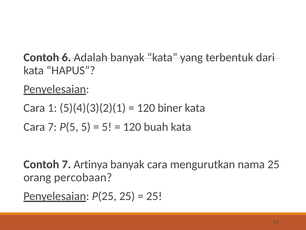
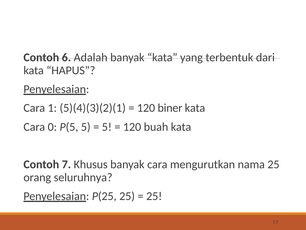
Cara 7: 7 -> 0
Artinya: Artinya -> Khusus
percobaan: percobaan -> seluruhnya
